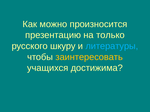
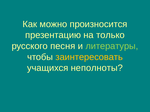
шкуру: шкуру -> песня
литературы colour: light blue -> light green
достижима: достижима -> неполноты
